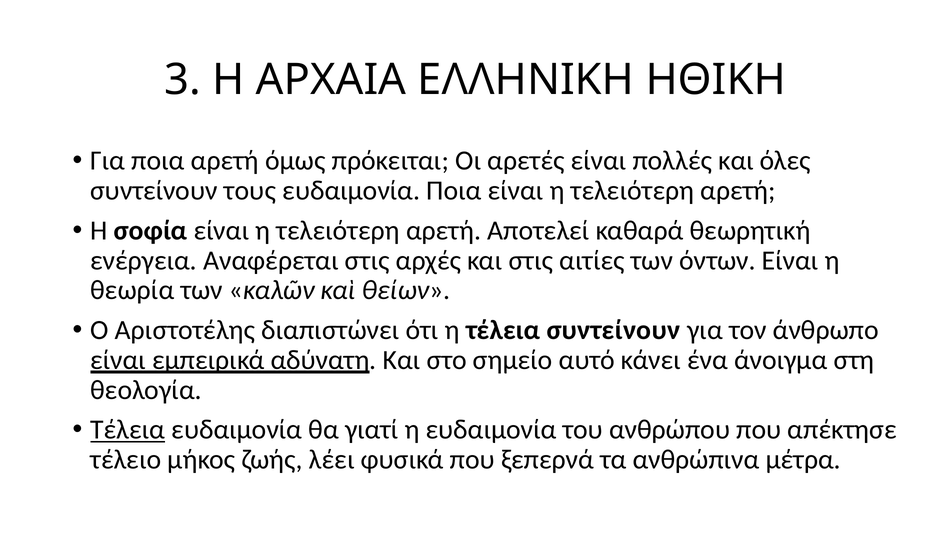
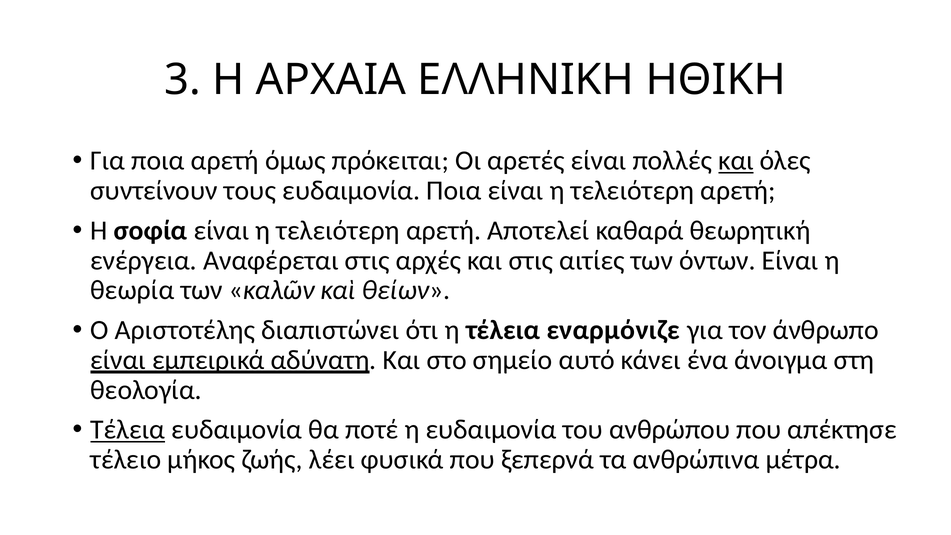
και at (736, 161) underline: none -> present
τέλεια συντείνουν: συντείνουν -> εναρμόνιζε
γιατί: γιατί -> ποτέ
